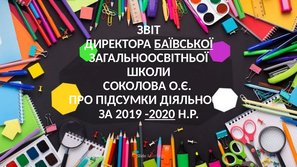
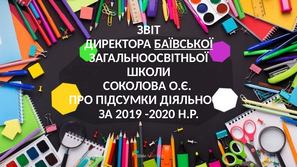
-2020 underline: present -> none
